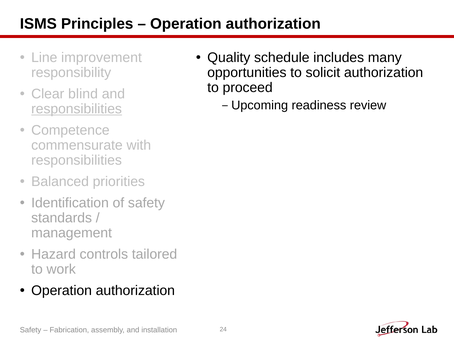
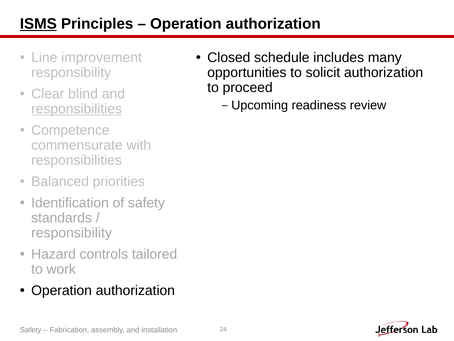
ISMS underline: none -> present
Quality: Quality -> Closed
management at (72, 233): management -> responsibility
